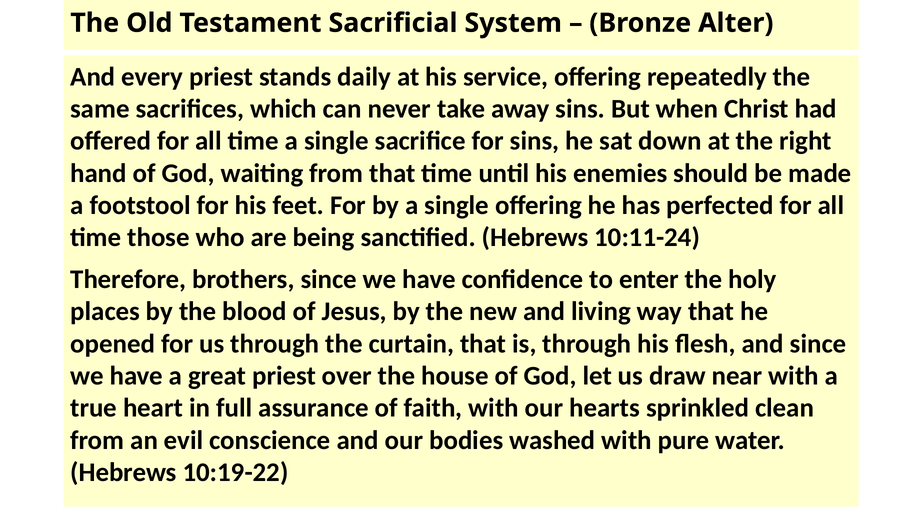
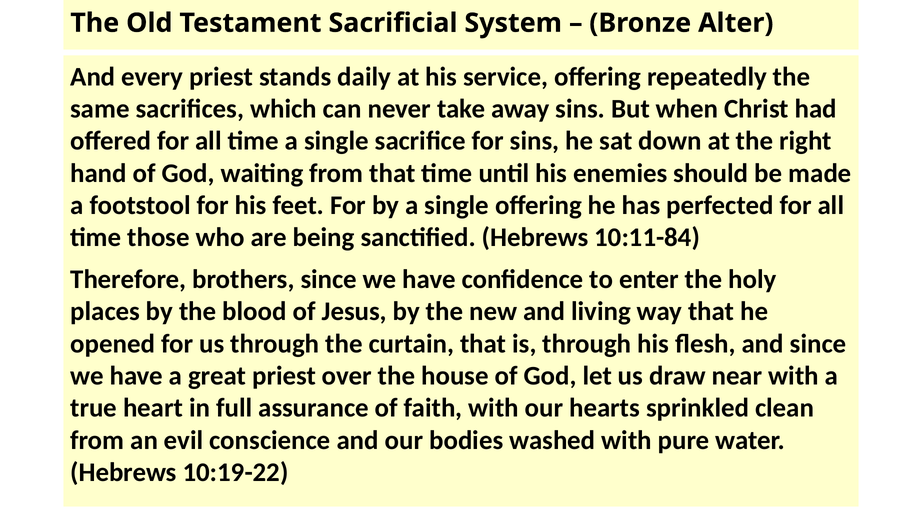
10:11-24: 10:11-24 -> 10:11-84
